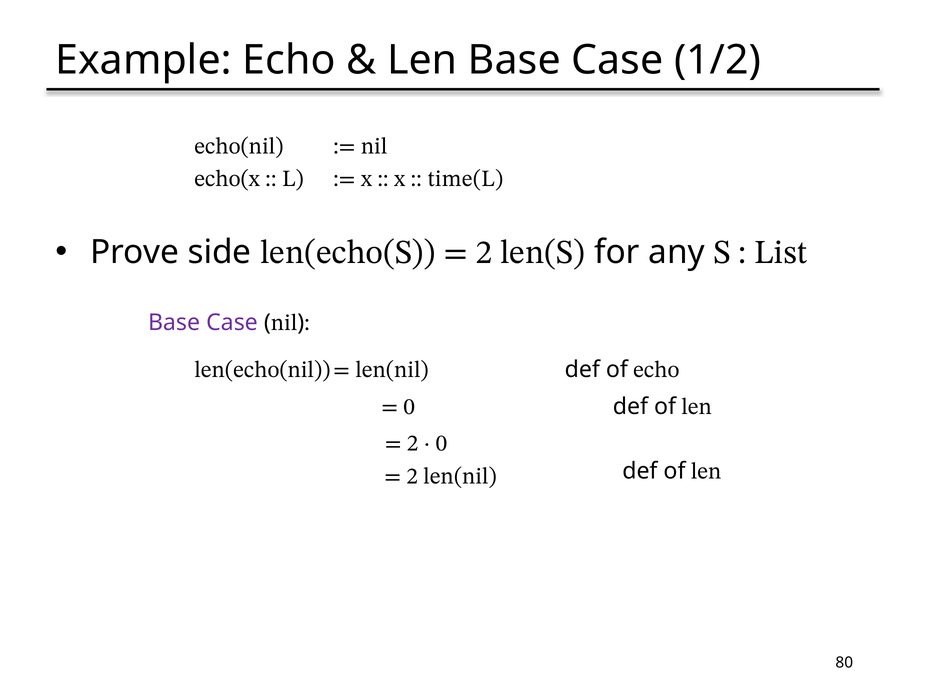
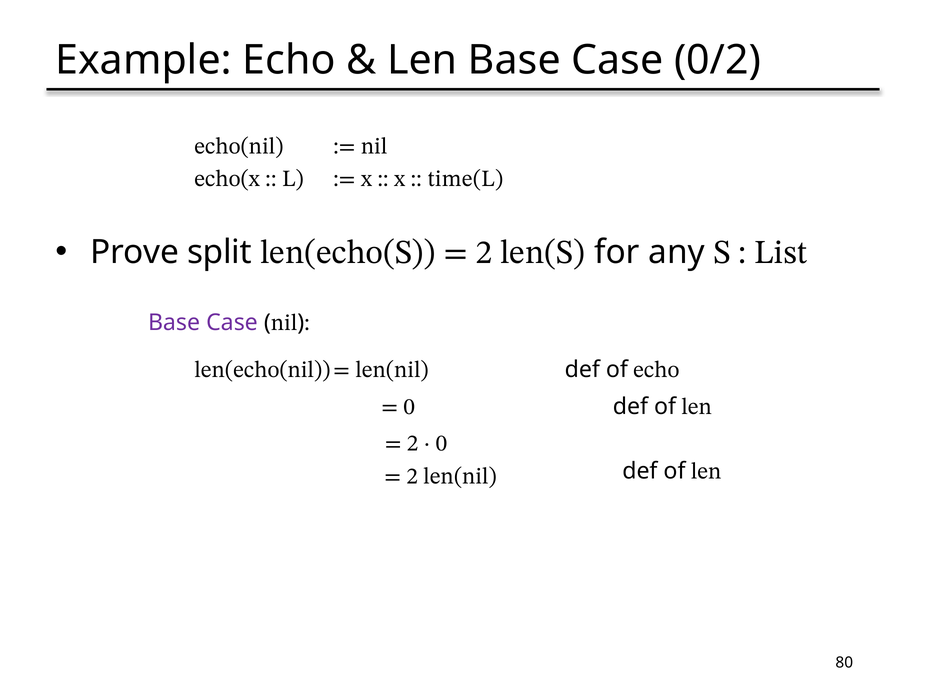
1/2: 1/2 -> 0/2
side: side -> split
